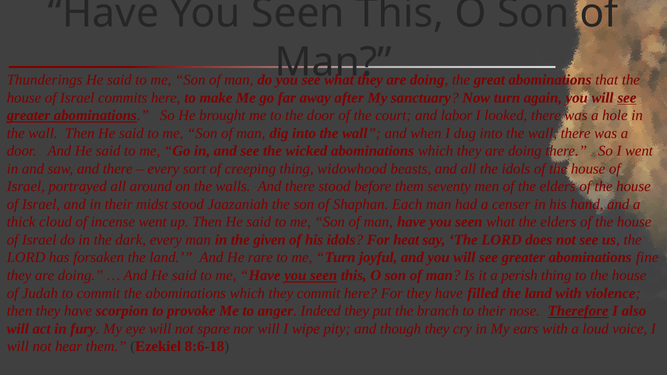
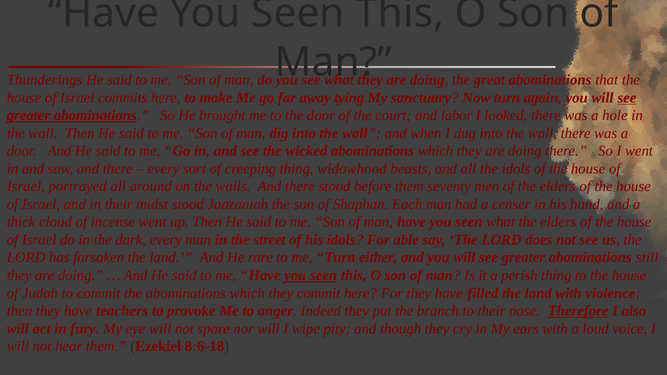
after: after -> tying
given: given -> street
heat: heat -> able
joyful: joyful -> either
fine: fine -> still
scorpion: scorpion -> teachers
